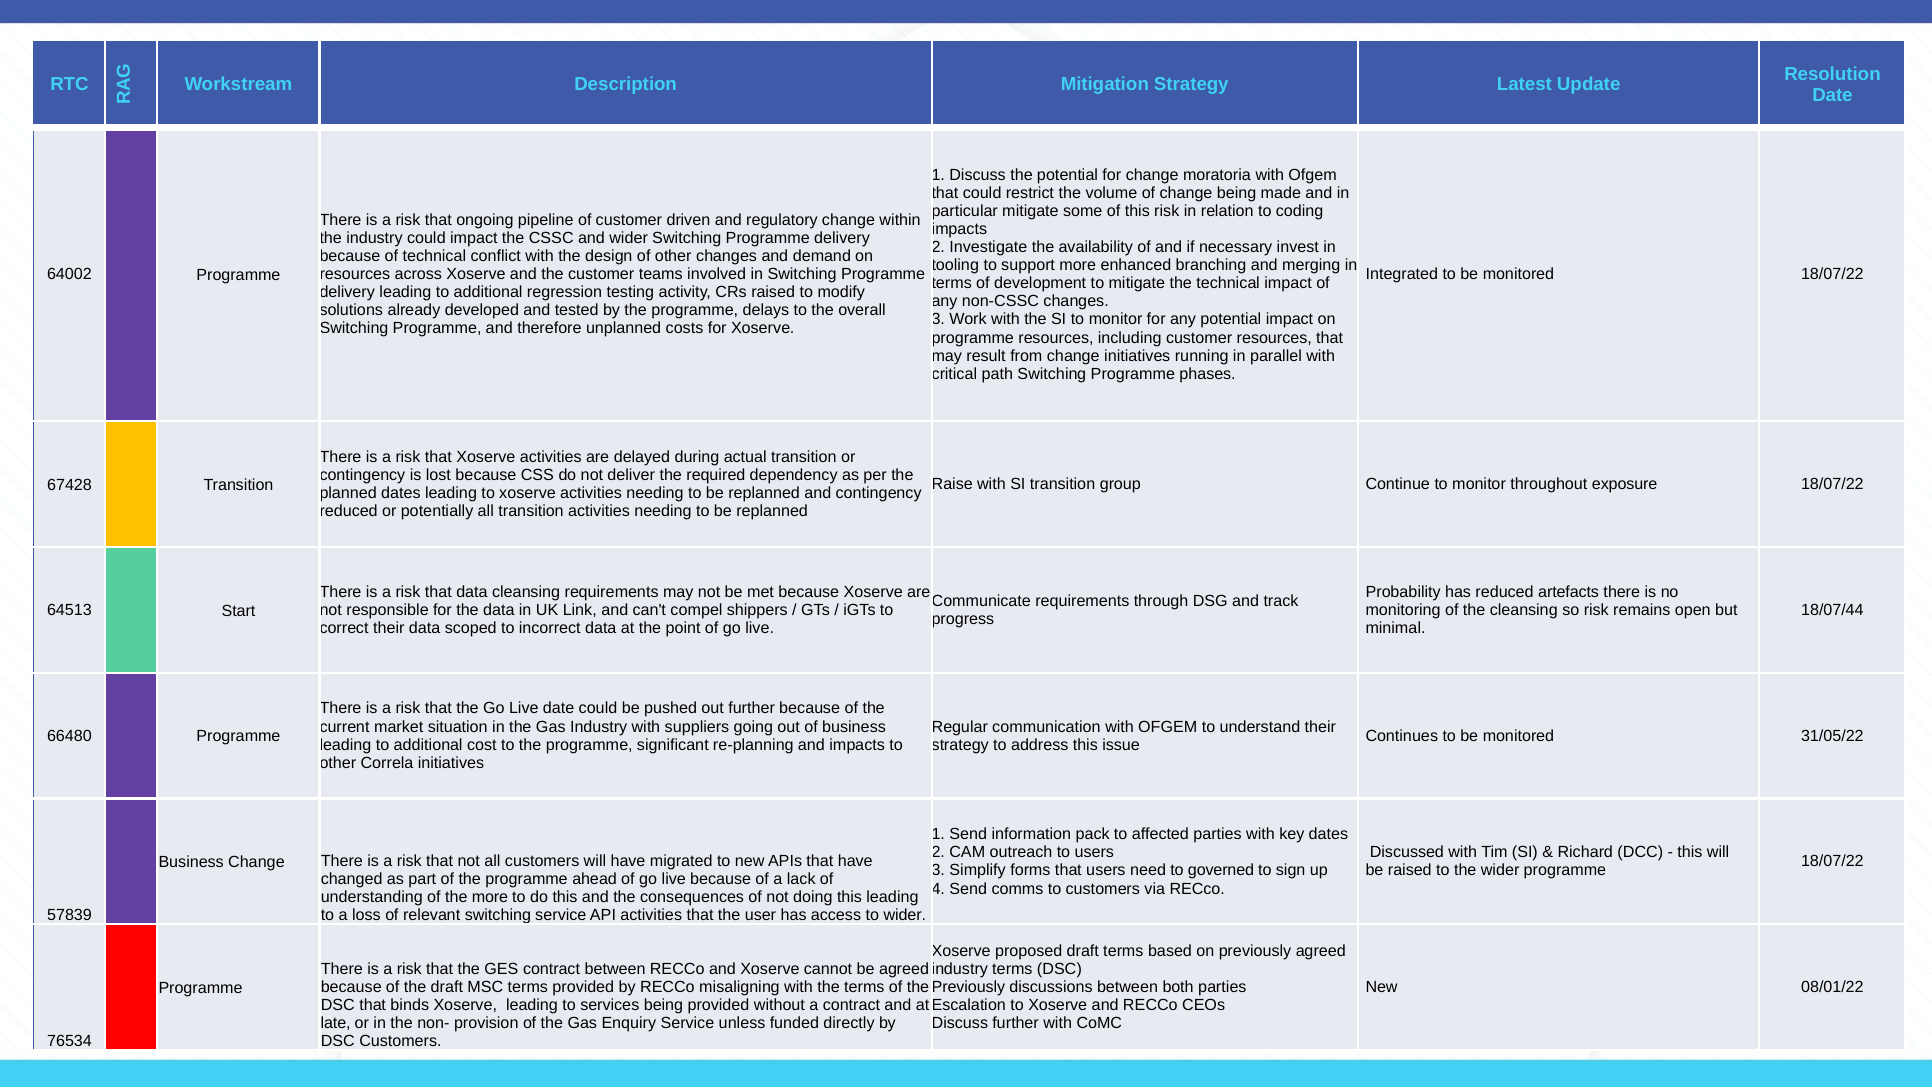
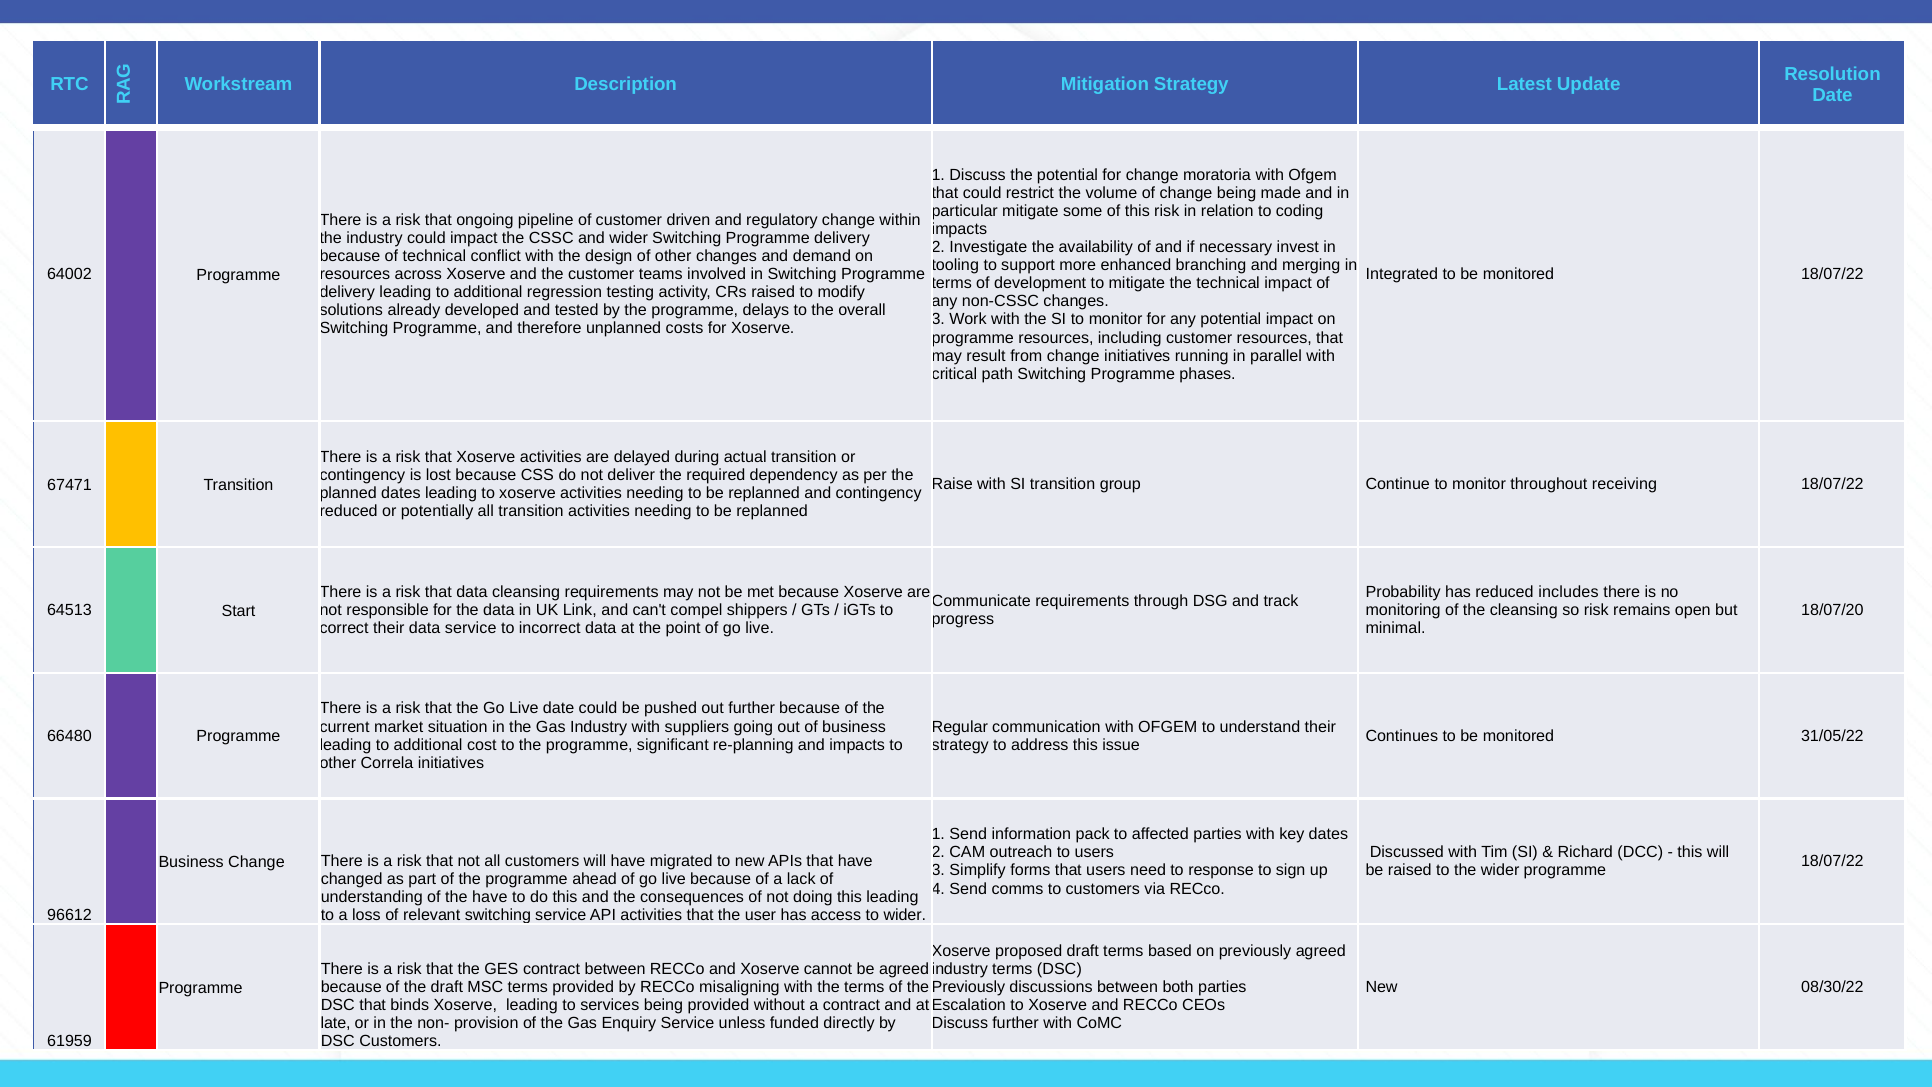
exposure: exposure -> receiving
67428: 67428 -> 67471
artefacts: artefacts -> includes
18/07/44: 18/07/44 -> 18/07/20
data scoped: scoped -> service
governed: governed -> response
the more: more -> have
57839: 57839 -> 96612
08/01/22: 08/01/22 -> 08/30/22
76534: 76534 -> 61959
